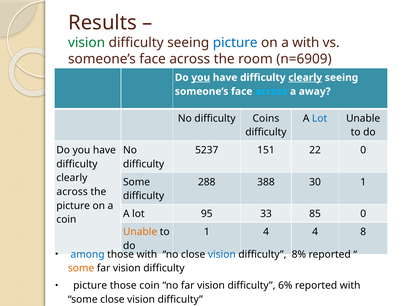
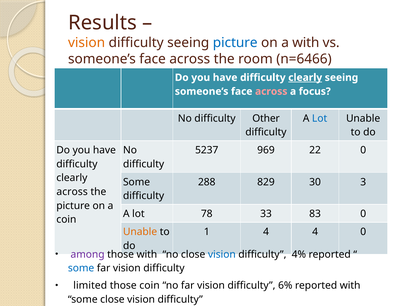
vision at (87, 43) colour: green -> orange
n=6909: n=6909 -> n=6466
you at (201, 78) underline: present -> none
across at (271, 91) colour: light blue -> pink
away: away -> focus
Coins: Coins -> Other
151: 151 -> 969
388: 388 -> 829
30 1: 1 -> 3
95: 95 -> 78
85: 85 -> 83
4 8: 8 -> 0
among colour: blue -> purple
8%: 8% -> 4%
some at (81, 268) colour: orange -> blue
picture at (90, 285): picture -> limited
